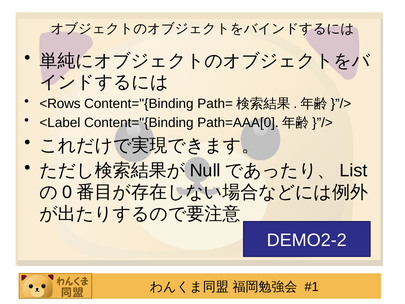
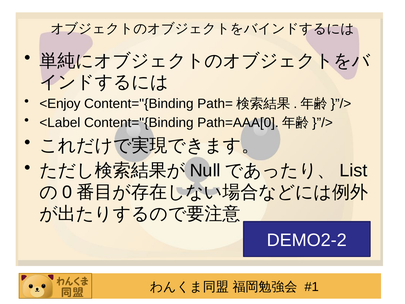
<Rows: <Rows -> <Enjoy
